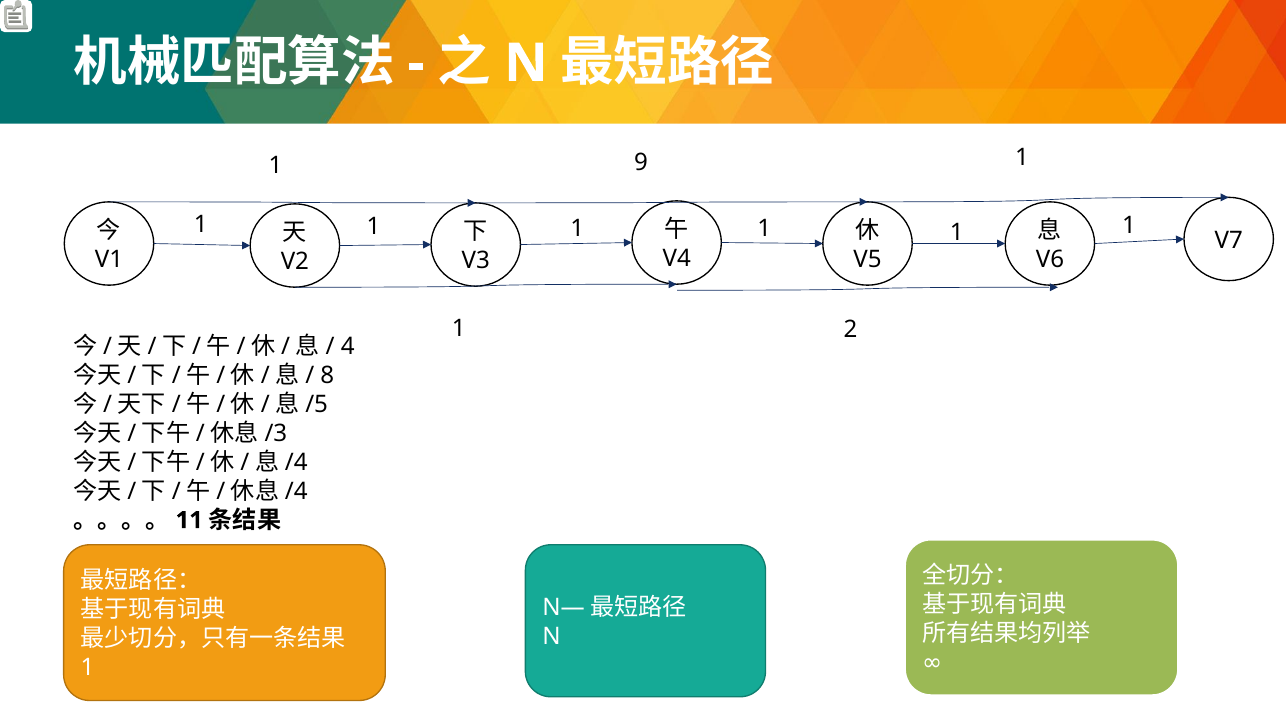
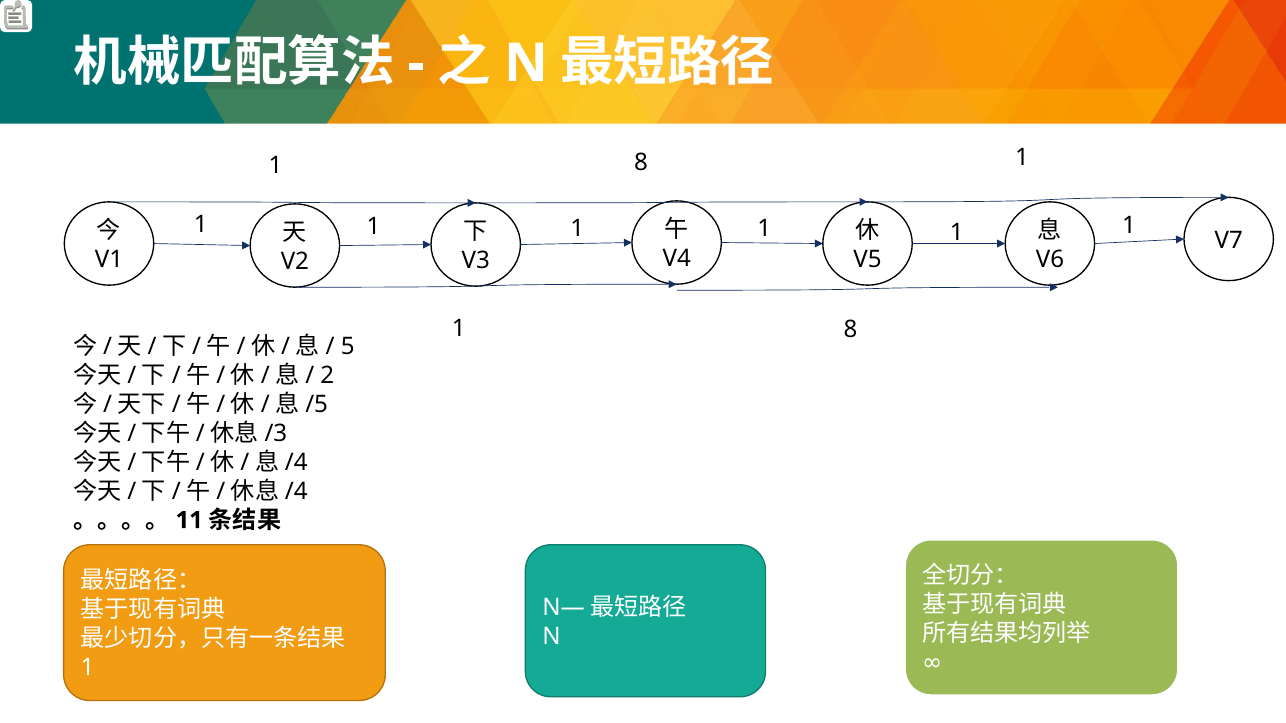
9 at (641, 163): 9 -> 8
2 at (851, 330): 2 -> 8
4: 4 -> 5
8: 8 -> 2
